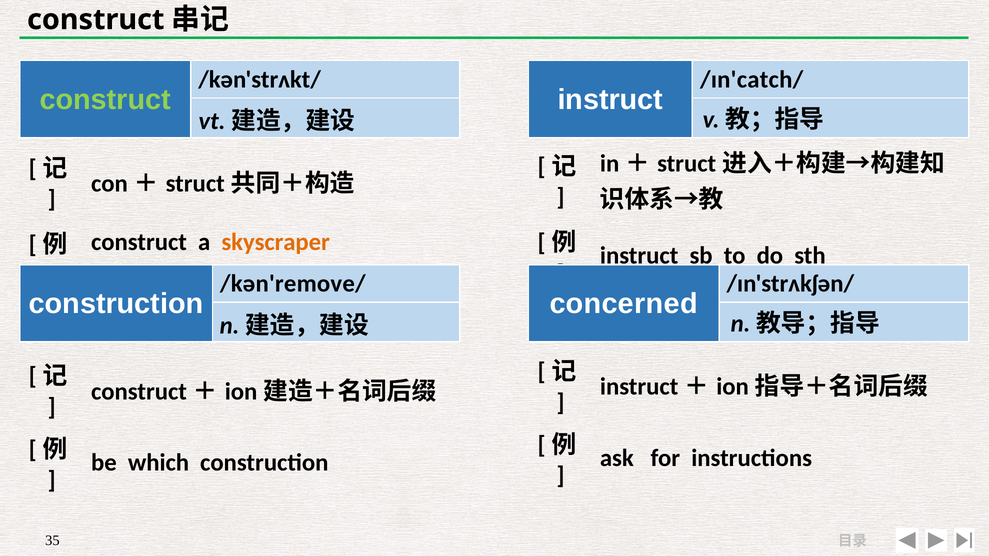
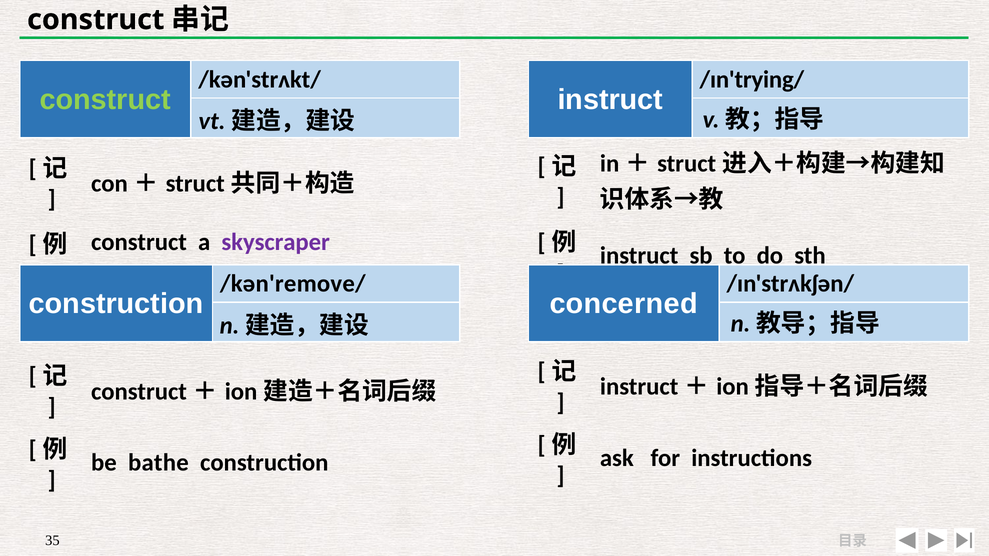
/ɪn'catch/: /ɪn'catch/ -> /ɪn'trying/
skyscraper colour: orange -> purple
which: which -> bathe
